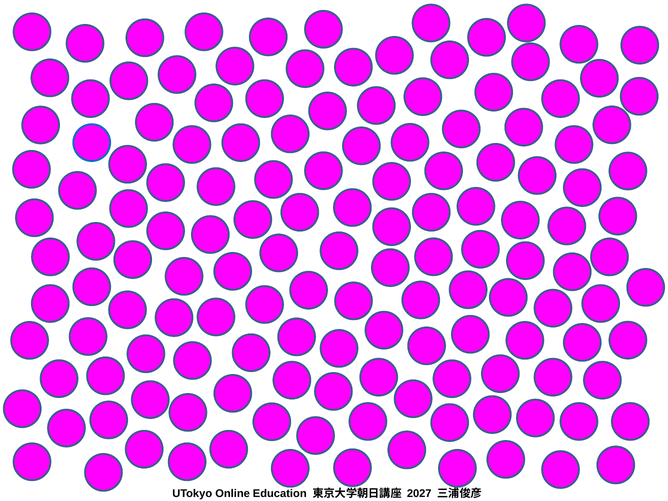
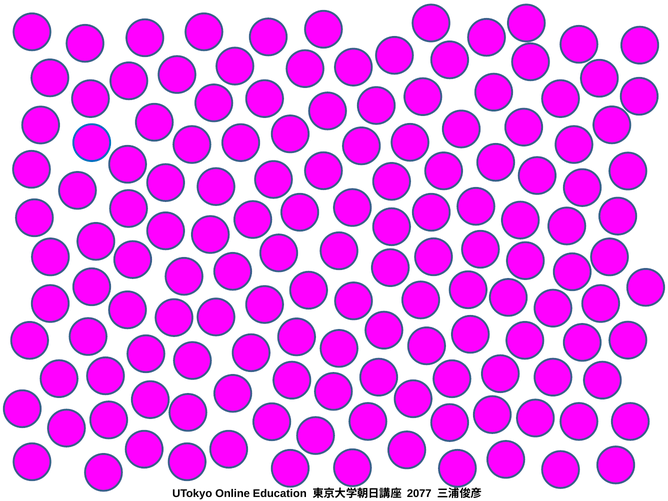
2027: 2027 -> 2077
